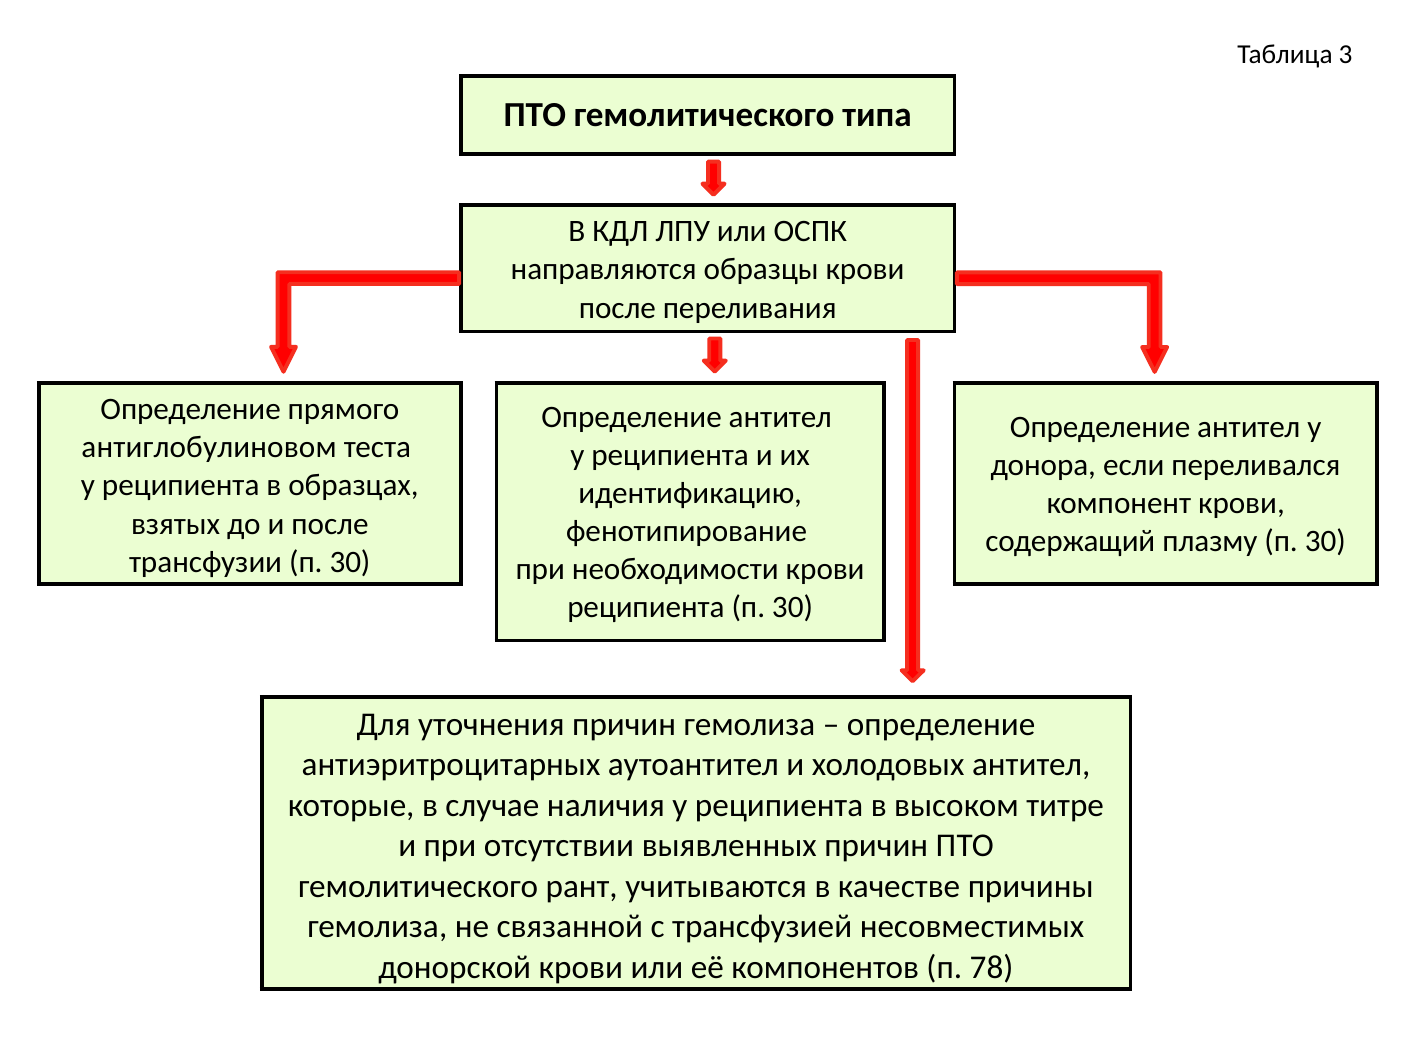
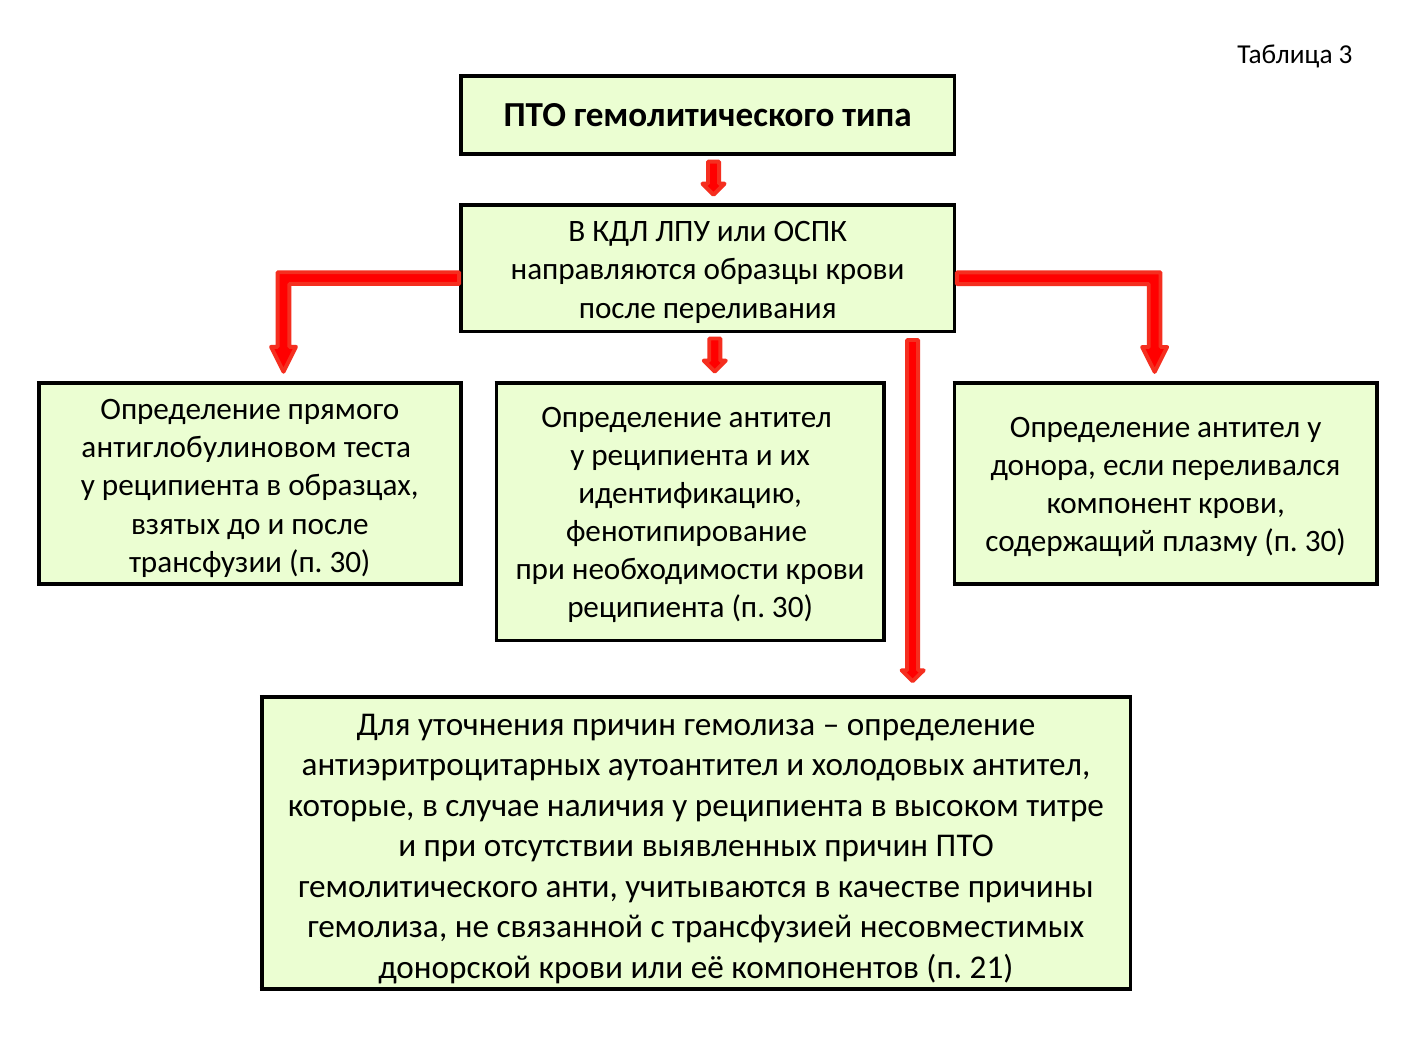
рант: рант -> анти
78: 78 -> 21
